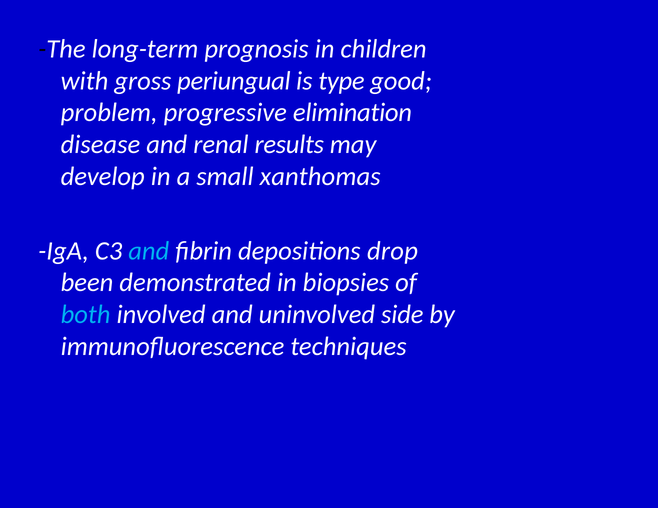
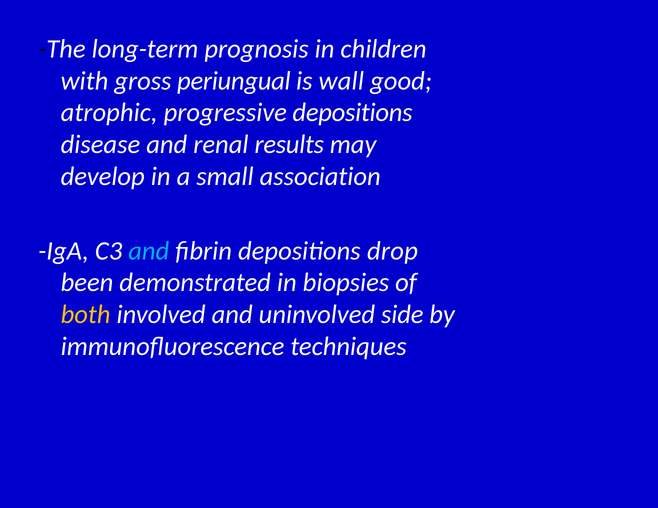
type: type -> wall
problem: problem -> atrophic
progressive elimination: elimination -> depositions
xanthomas: xanthomas -> association
both colour: light blue -> yellow
